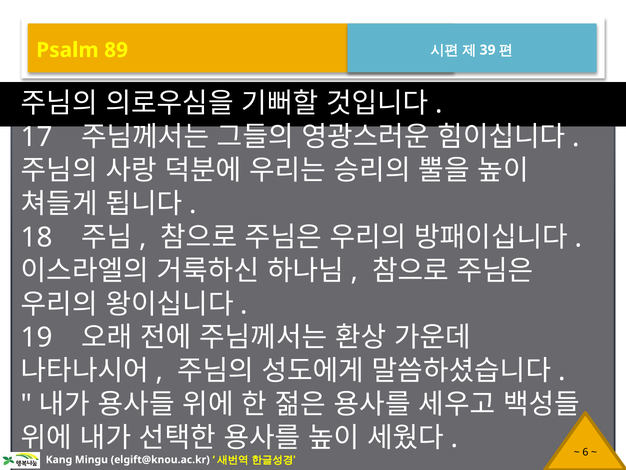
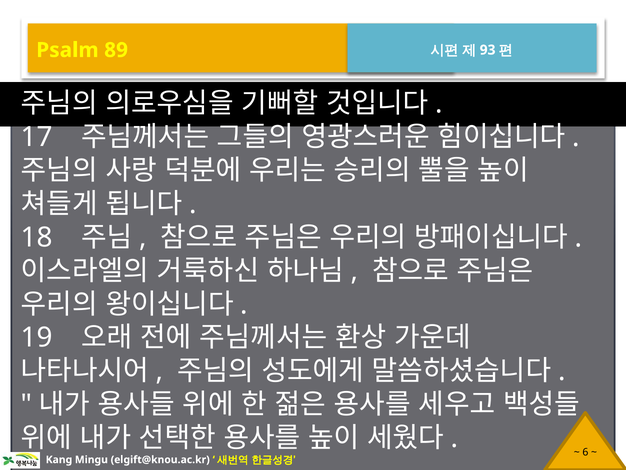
39: 39 -> 93
